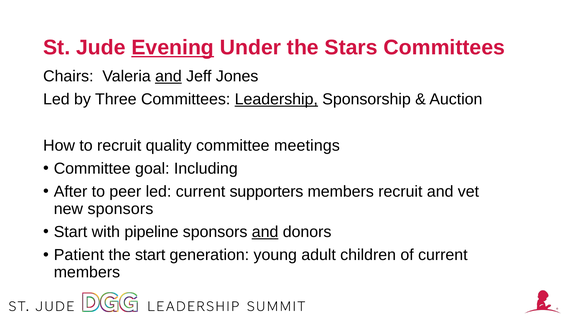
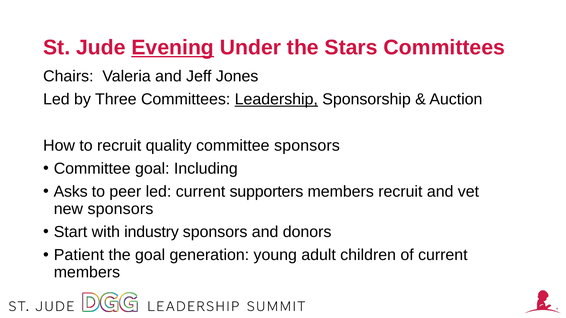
and at (168, 76) underline: present -> none
committee meetings: meetings -> sponsors
After: After -> Asks
pipeline: pipeline -> industry
and at (265, 232) underline: present -> none
the start: start -> goal
